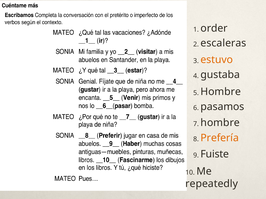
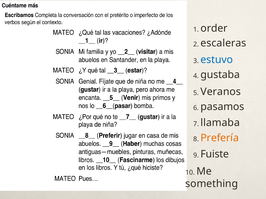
estuvo colour: orange -> blue
5 Hombre: Hombre -> Veranos
7 hombre: hombre -> llamaba
repeatedly: repeatedly -> something
